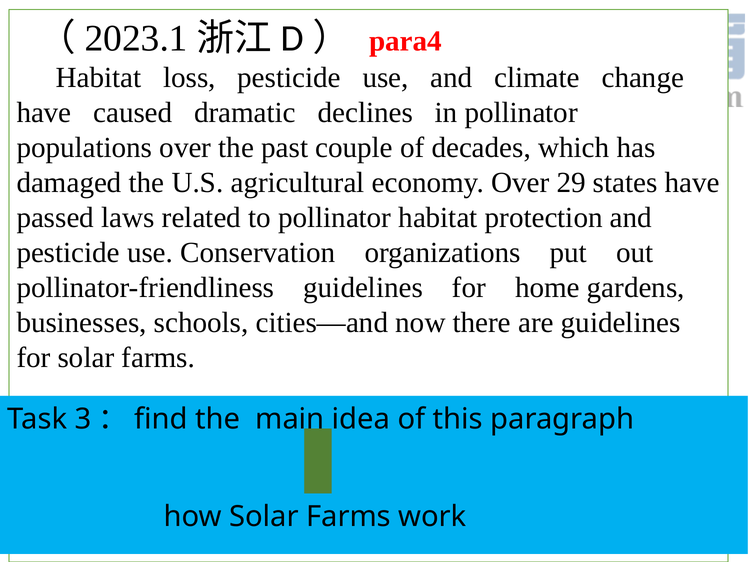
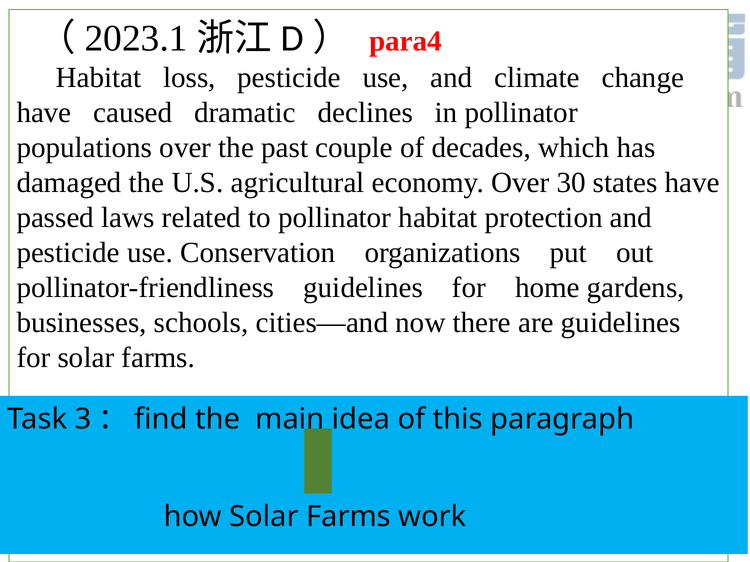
29: 29 -> 30
